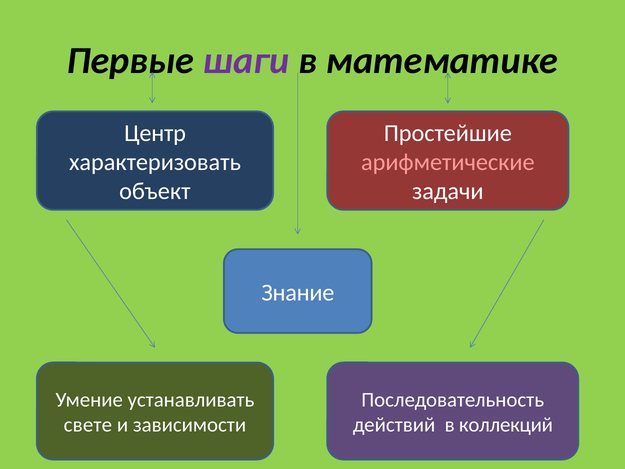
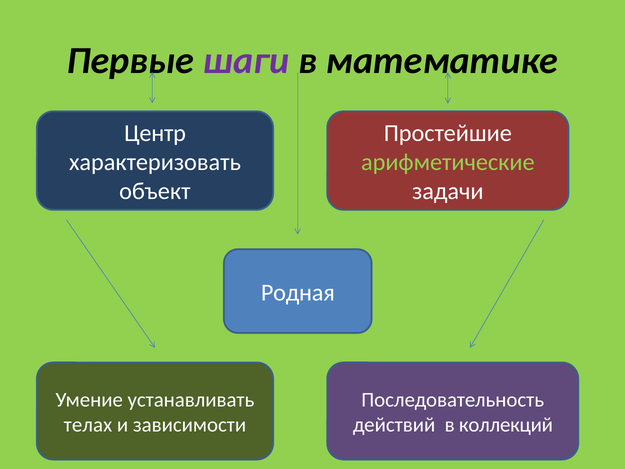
арифметические colour: pink -> light green
Знание: Знание -> Родная
свете: свете -> телах
